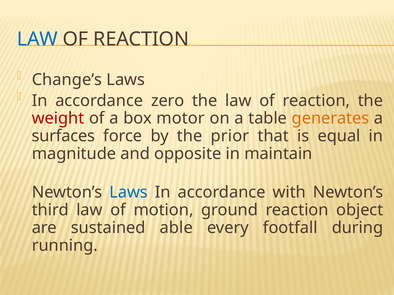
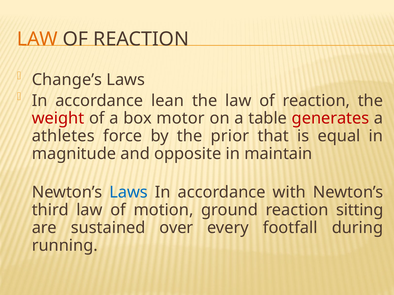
LAW at (37, 39) colour: blue -> orange
zero: zero -> lean
generates colour: orange -> red
surfaces: surfaces -> athletes
object: object -> sitting
able: able -> over
